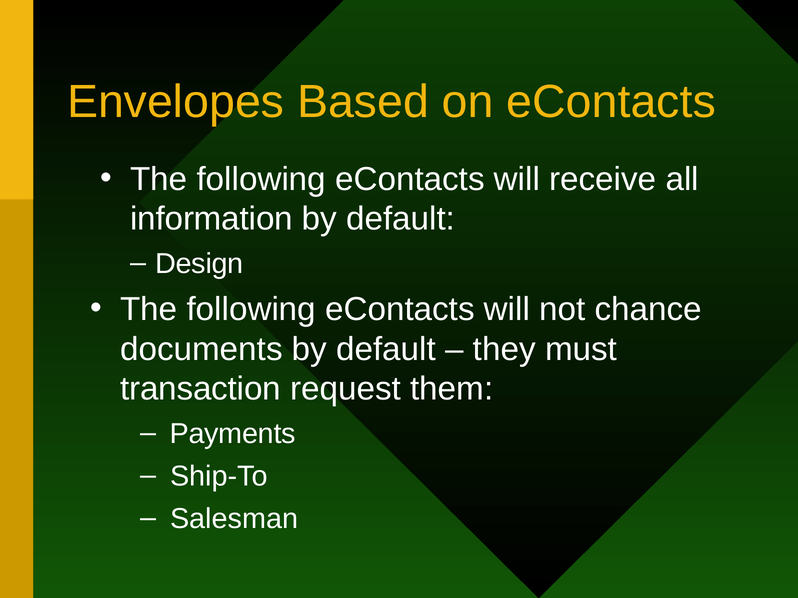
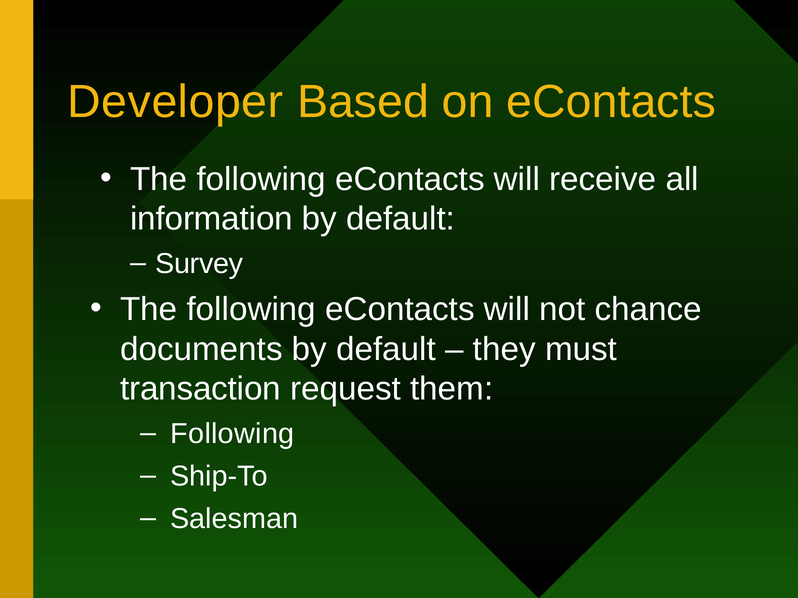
Envelopes: Envelopes -> Developer
Design: Design -> Survey
Payments at (233, 434): Payments -> Following
